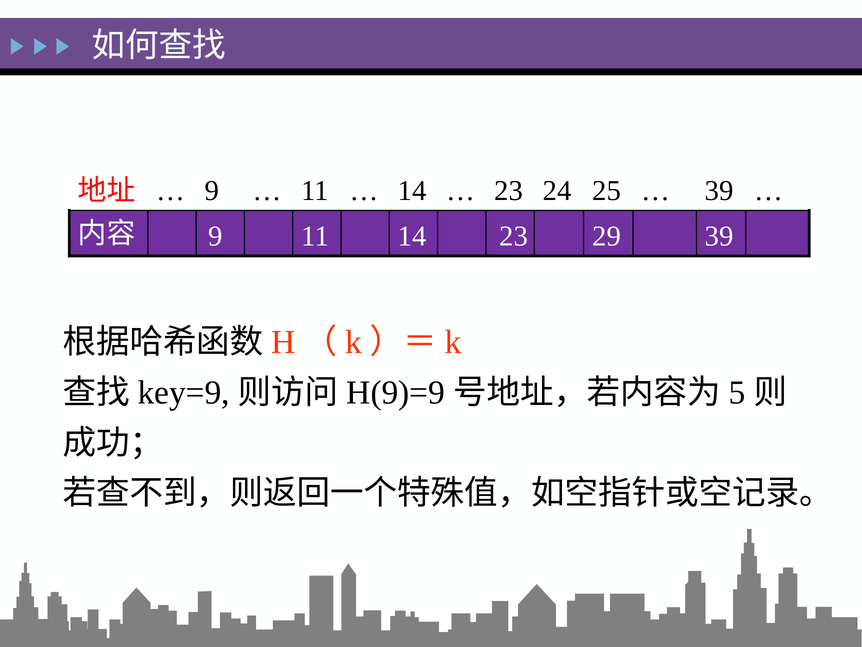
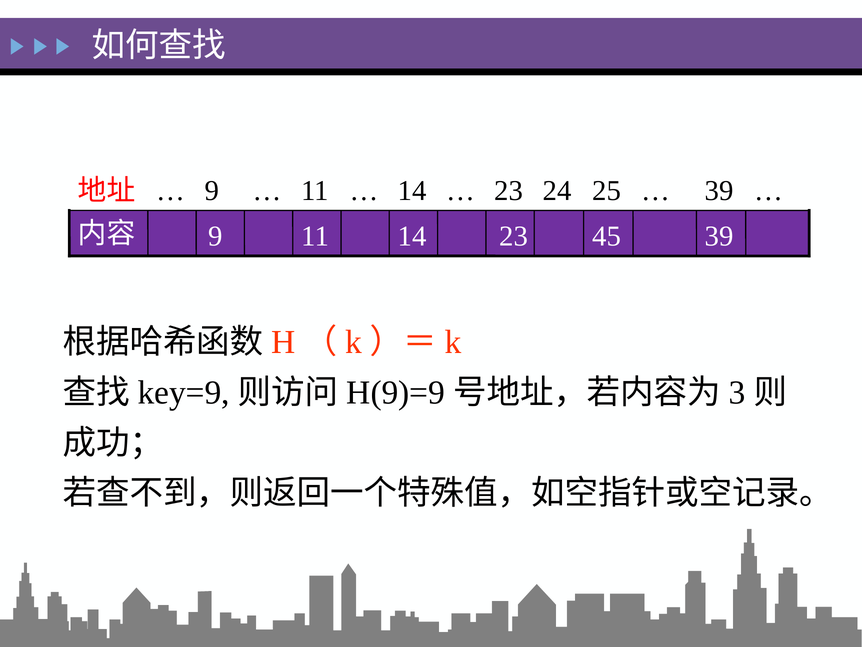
29: 29 -> 45
5: 5 -> 3
